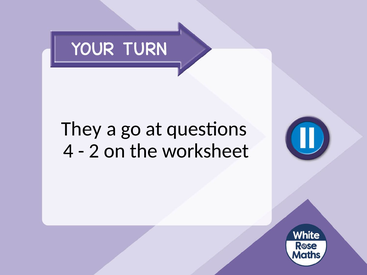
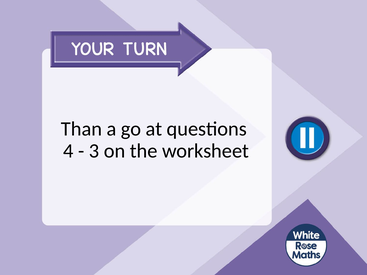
They: They -> Than
2: 2 -> 3
